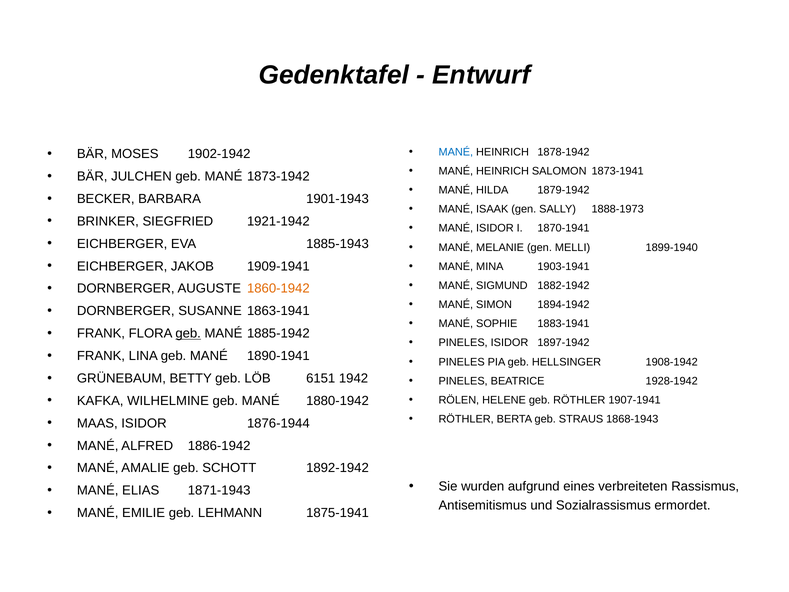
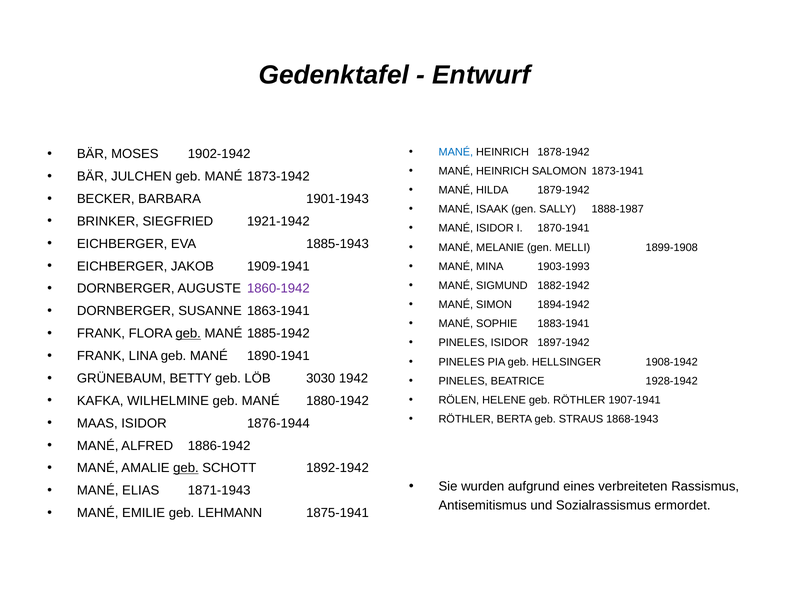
1888-1973: 1888-1973 -> 1888-1987
1899-1940: 1899-1940 -> 1899-1908
1903-1941: 1903-1941 -> 1903-1993
1860-1942 colour: orange -> purple
6151: 6151 -> 3030
geb at (186, 468) underline: none -> present
